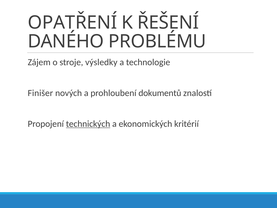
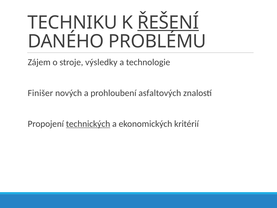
OPATŘENÍ: OPATŘENÍ -> TECHNIKU
ŘEŠENÍ underline: none -> present
dokumentů: dokumentů -> asfaltových
